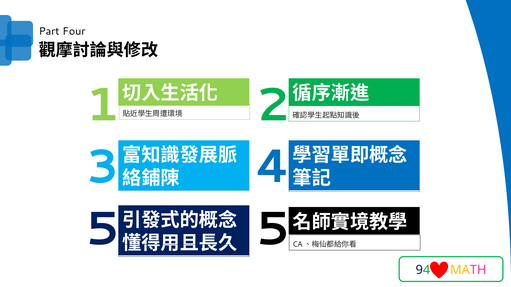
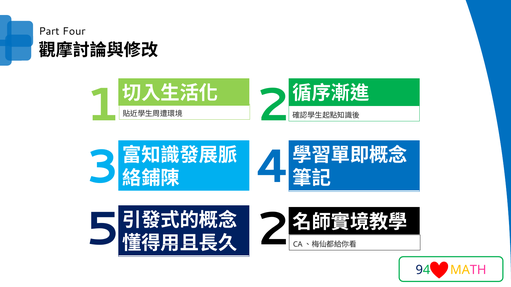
5 at (273, 229): 5 -> 2
